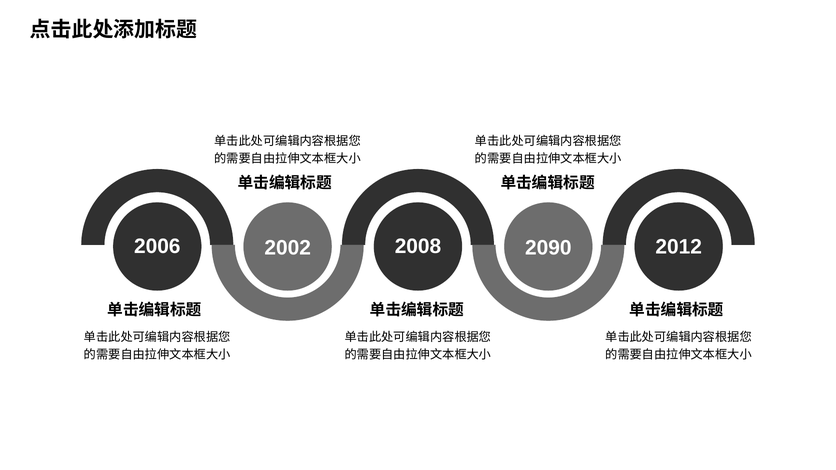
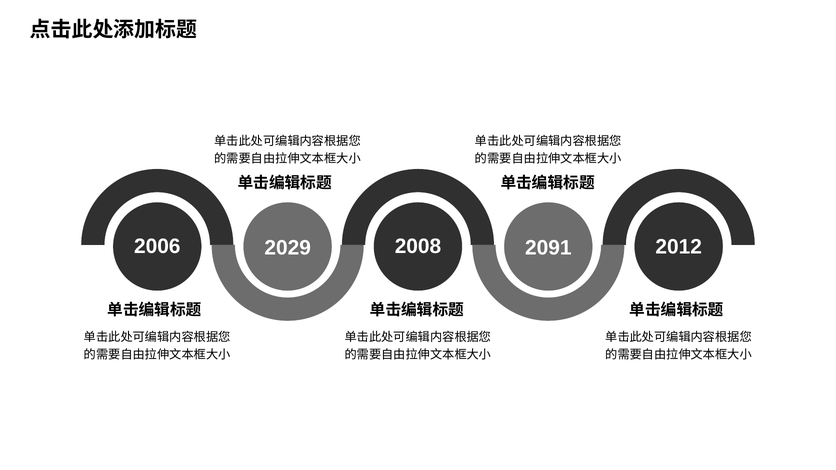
2002: 2002 -> 2029
2090: 2090 -> 2091
